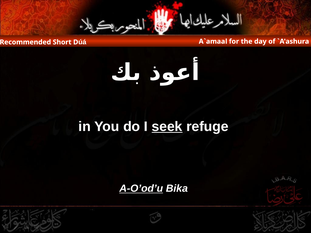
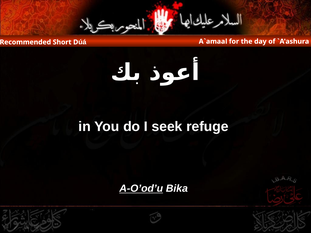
seek underline: present -> none
